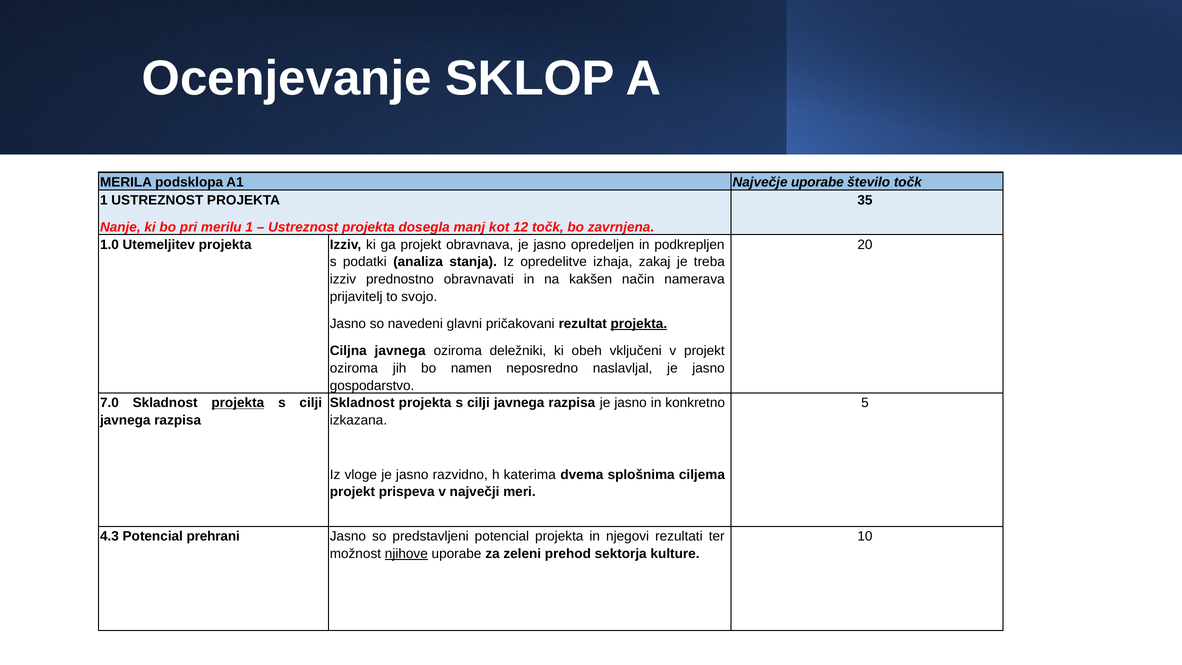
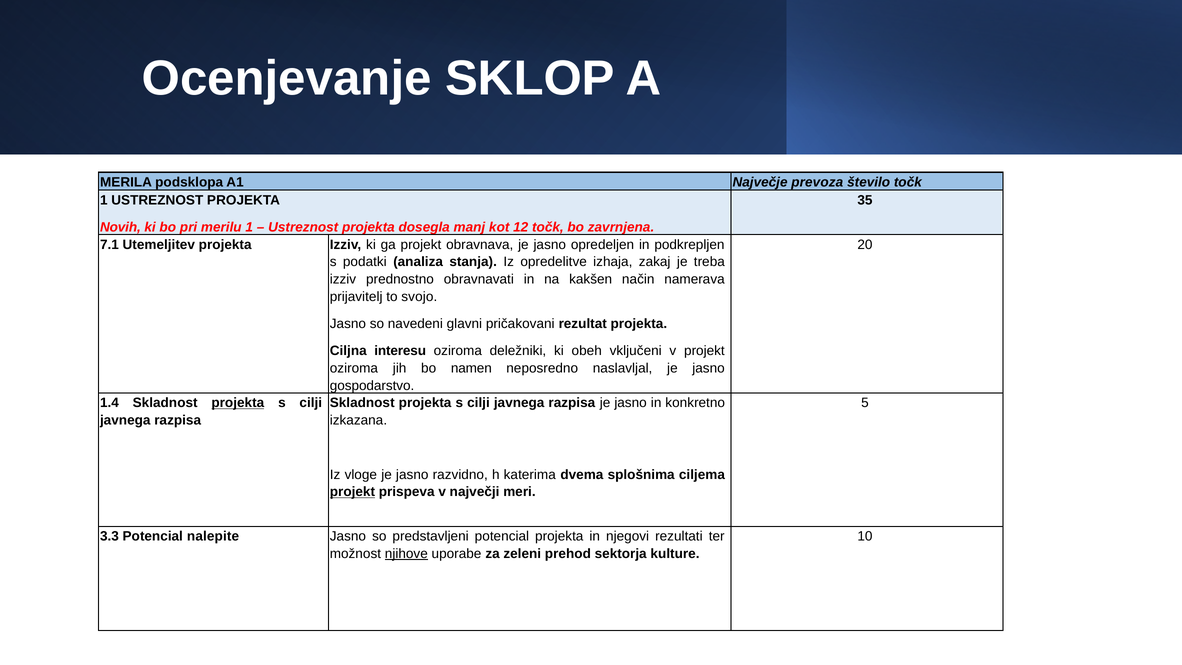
Največje uporabe: uporabe -> prevoza
Nanje: Nanje -> Novih
1.0: 1.0 -> 7.1
projekta at (639, 324) underline: present -> none
Ciljna javnega: javnega -> interesu
7.0: 7.0 -> 1.4
projekt at (352, 492) underline: none -> present
4.3: 4.3 -> 3.3
prehrani: prehrani -> nalepite
